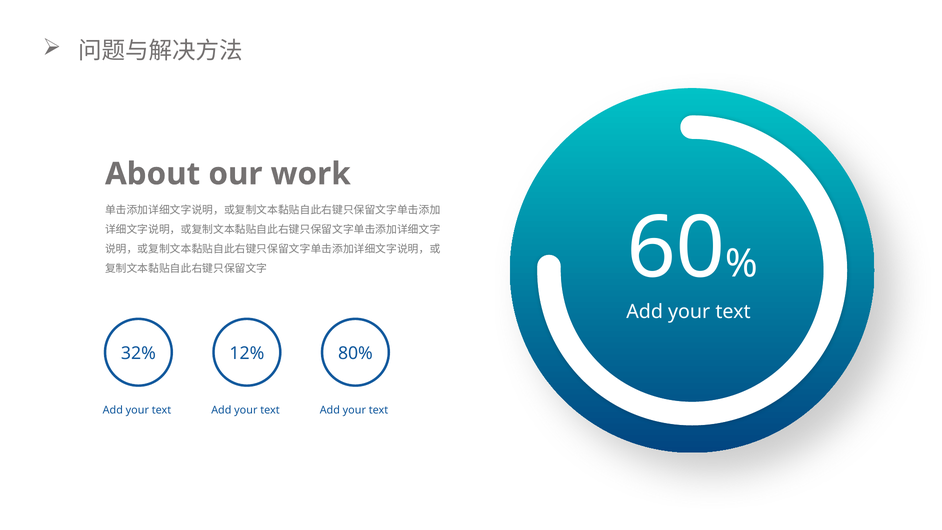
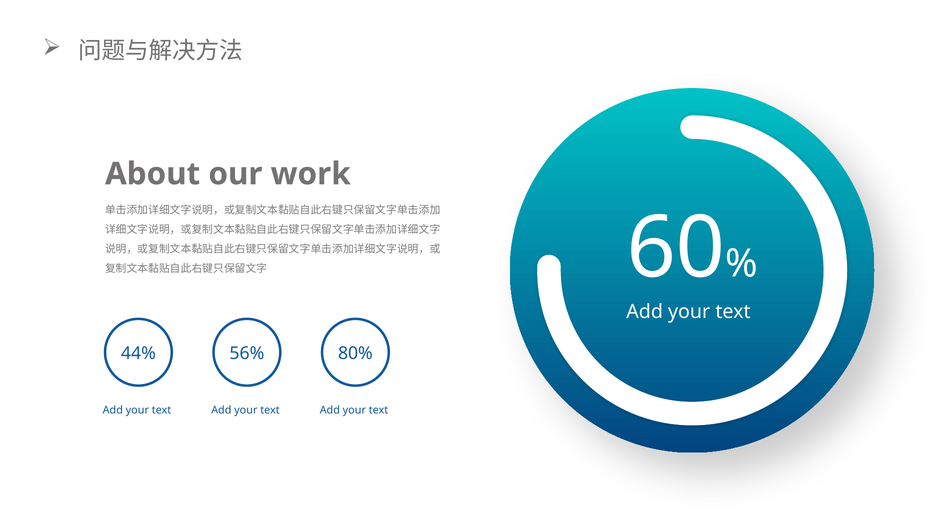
32%: 32% -> 44%
12%: 12% -> 56%
